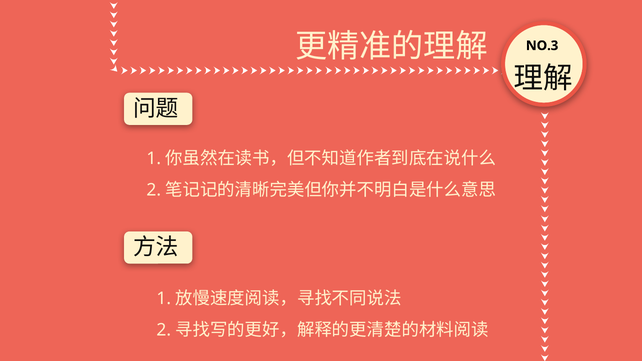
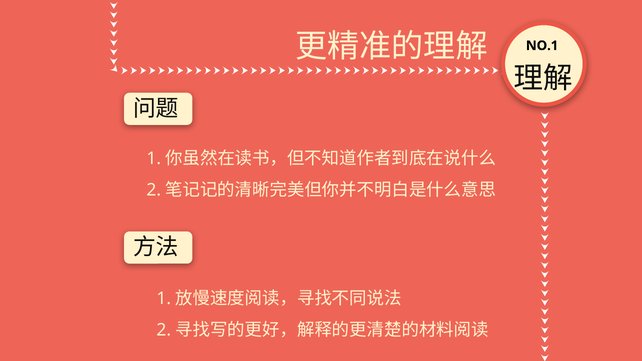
NO.3: NO.3 -> NO.1
